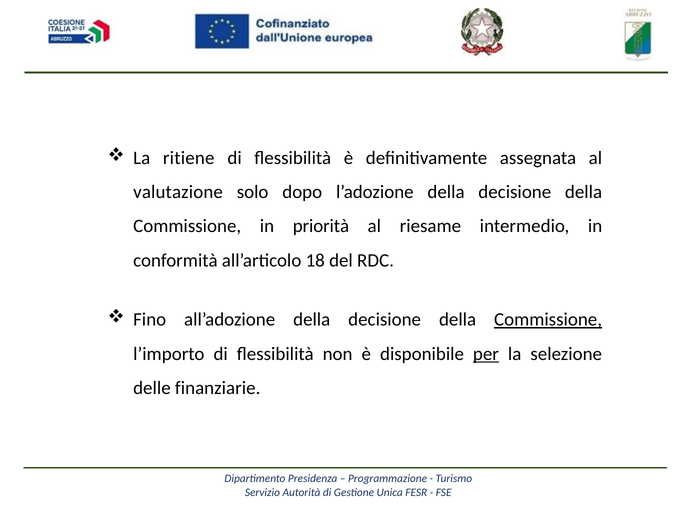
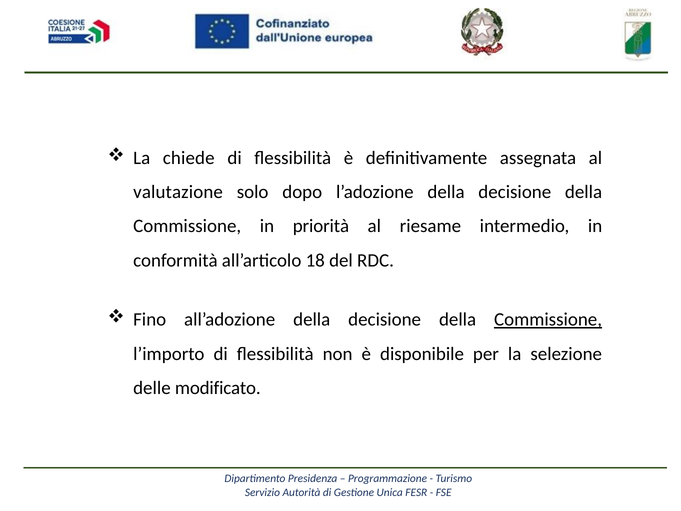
ritiene: ritiene -> chiede
per underline: present -> none
finanziarie: finanziarie -> modificato
